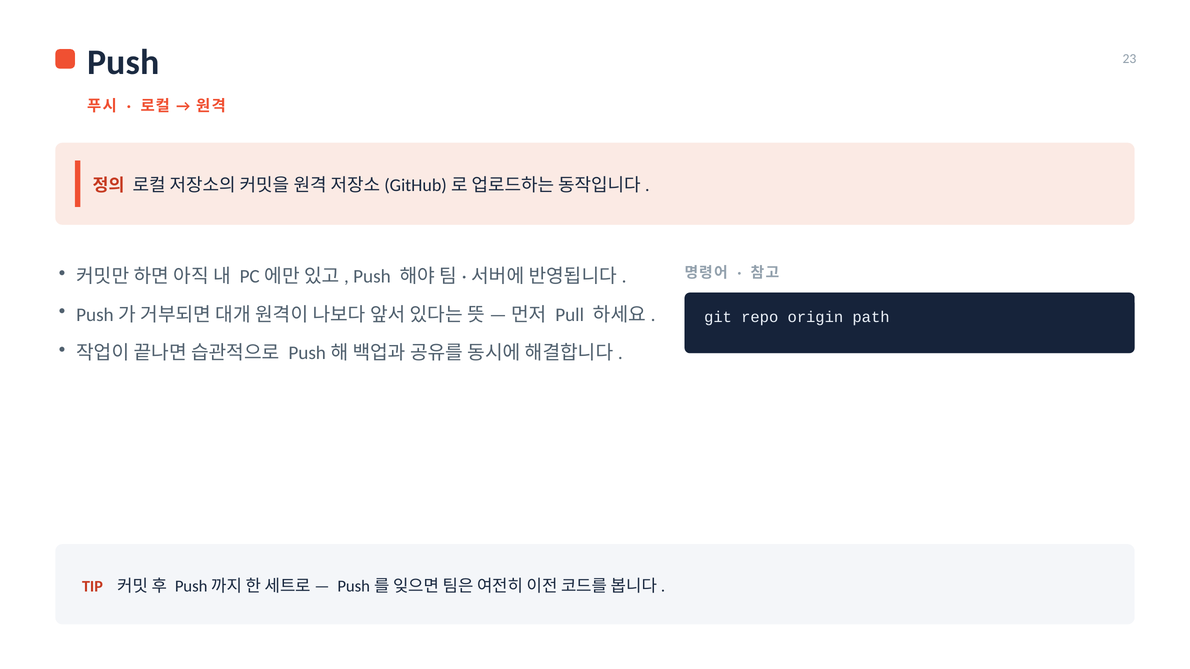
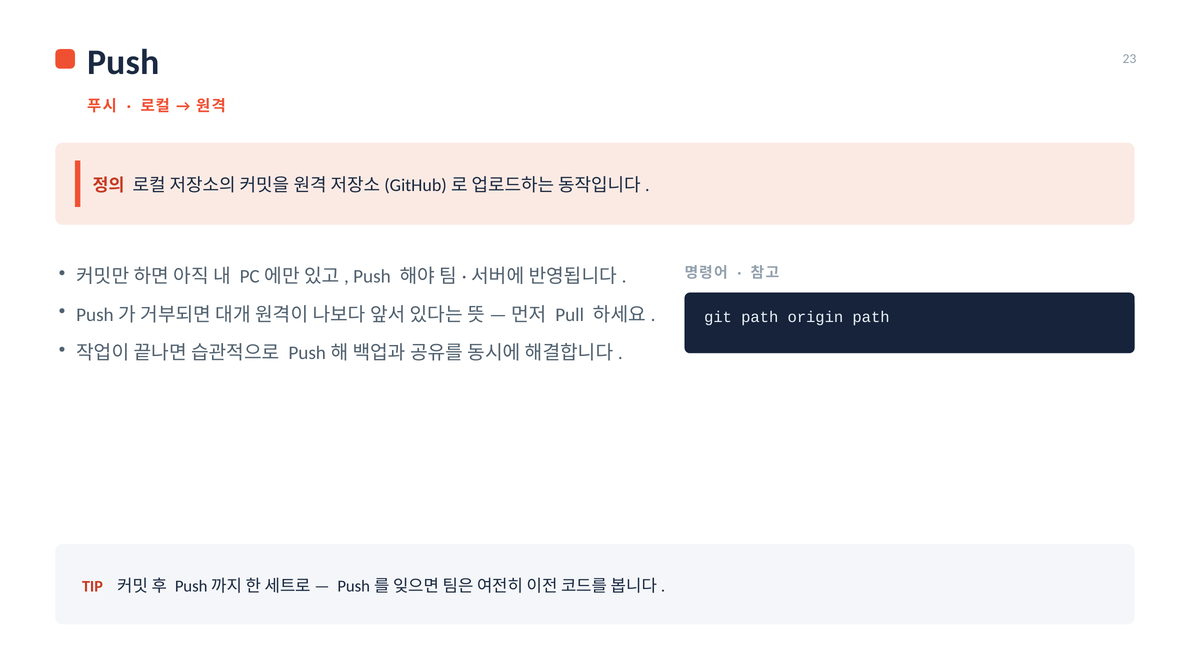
git repo: repo -> path
